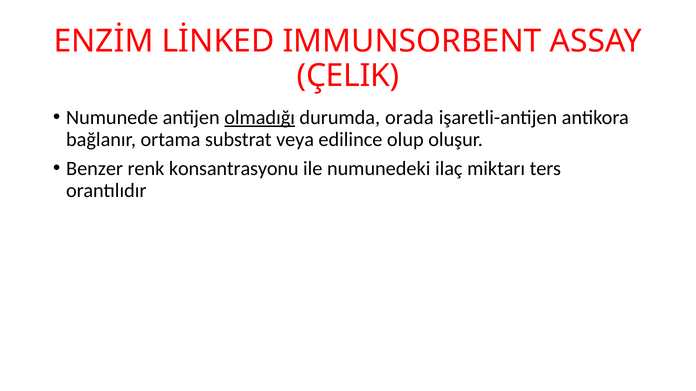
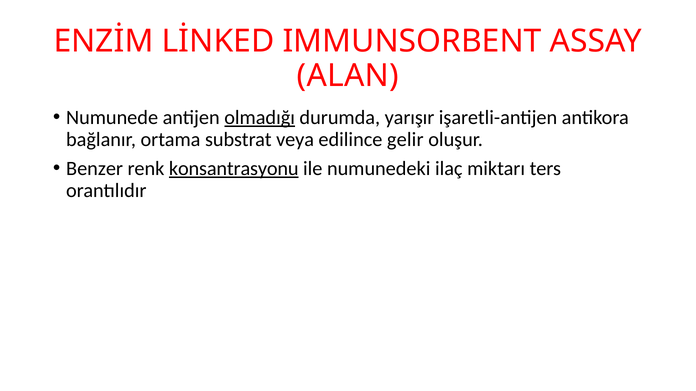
ÇELIK: ÇELIK -> ALAN
orada: orada -> yarışır
olup: olup -> gelir
konsantrasyonu underline: none -> present
